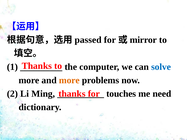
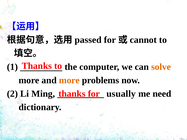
mirror: mirror -> cannot
solve colour: blue -> orange
touches: touches -> usually
